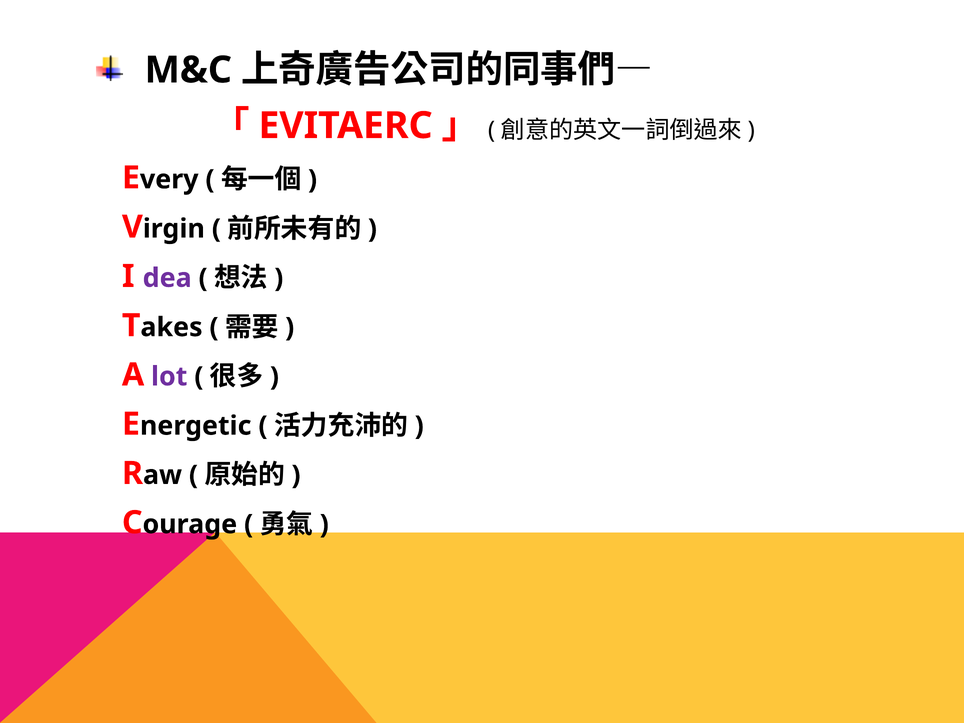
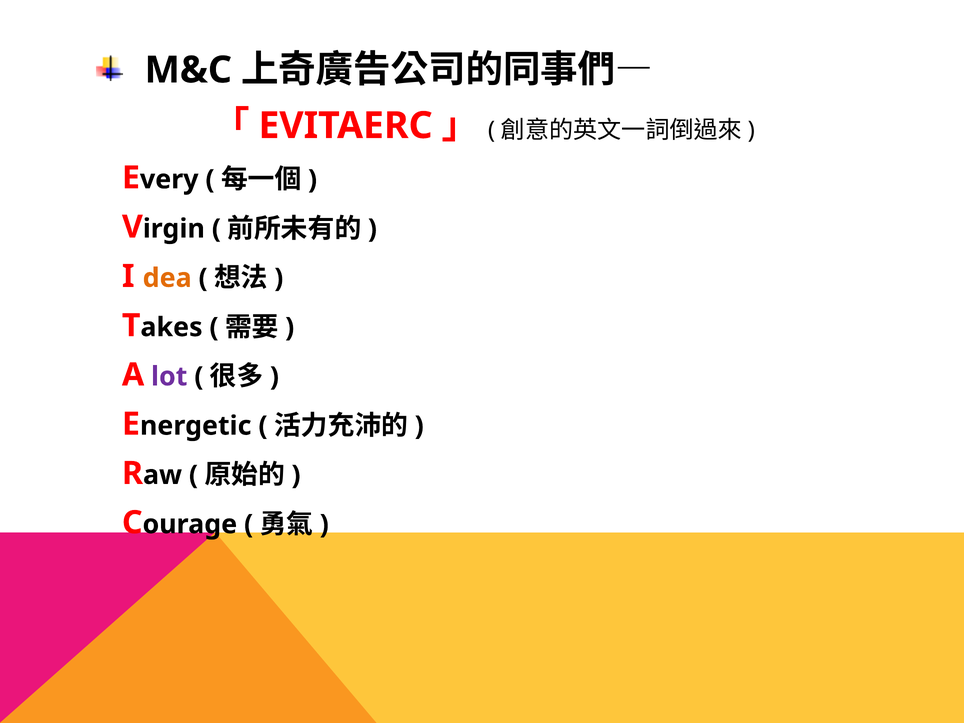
dea colour: purple -> orange
